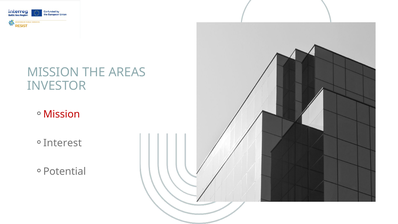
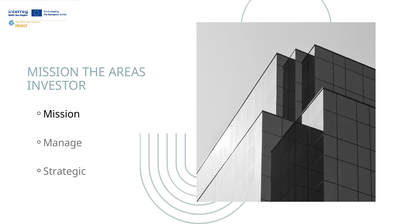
Mission at (62, 114) colour: red -> black
Interest: Interest -> Manage
Potential: Potential -> Strategic
